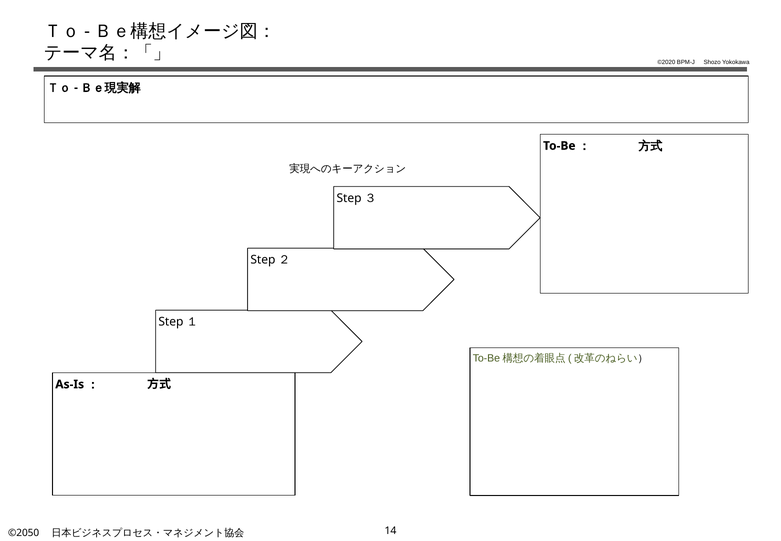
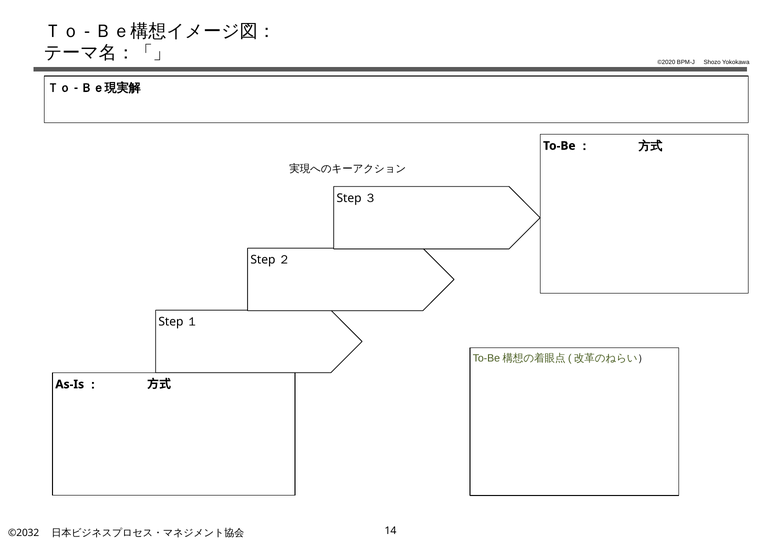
©2050: ©2050 -> ©2032
